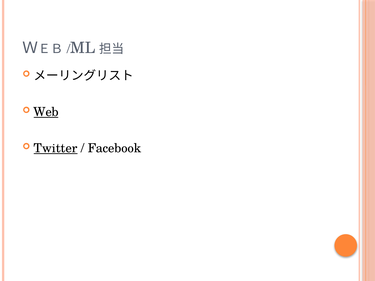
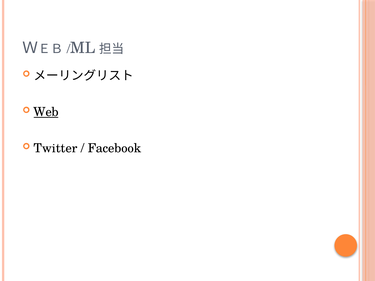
Twitter underline: present -> none
